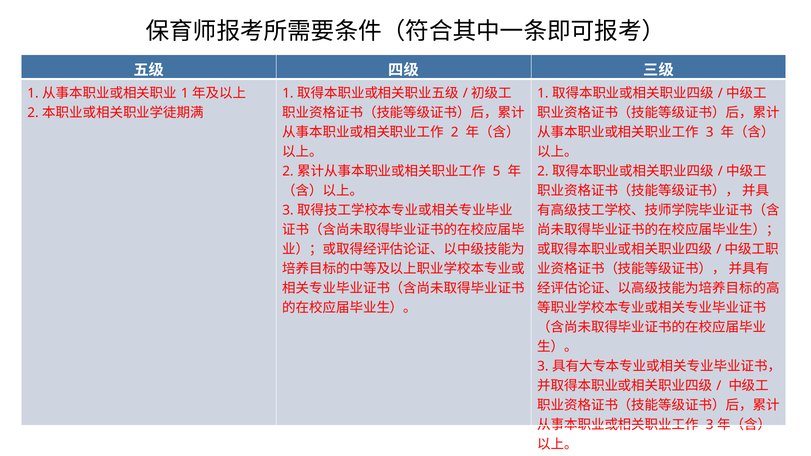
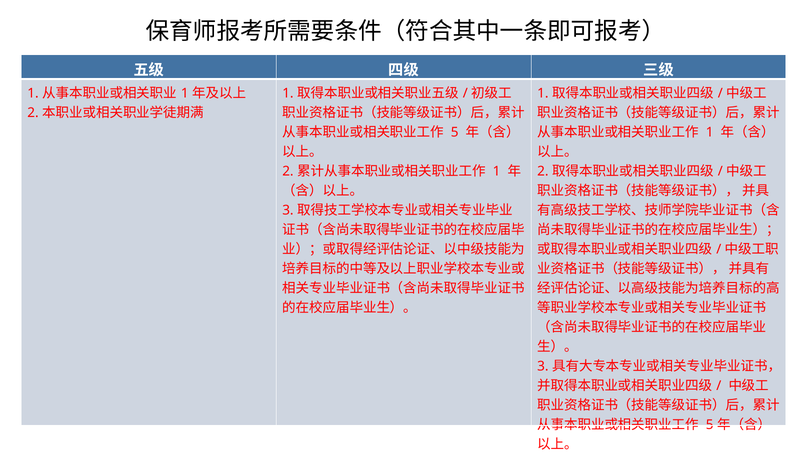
2 at (455, 132): 2 -> 5
3 at (710, 132): 3 -> 1
5 at (497, 171): 5 -> 1
3 at (710, 425): 3 -> 5
